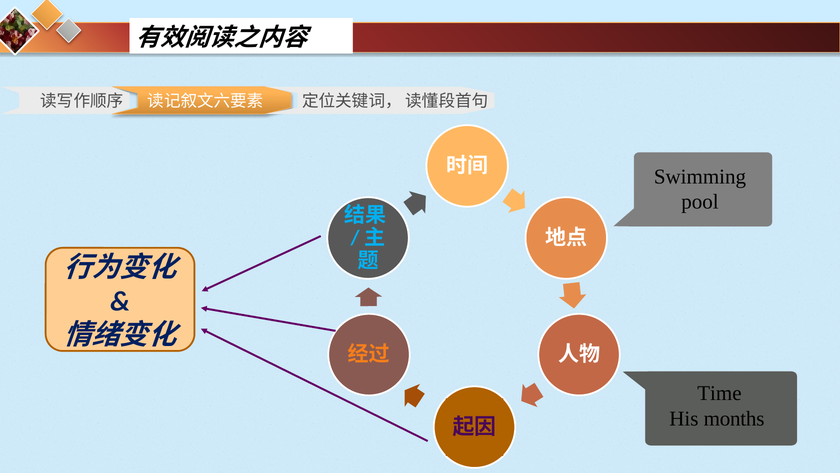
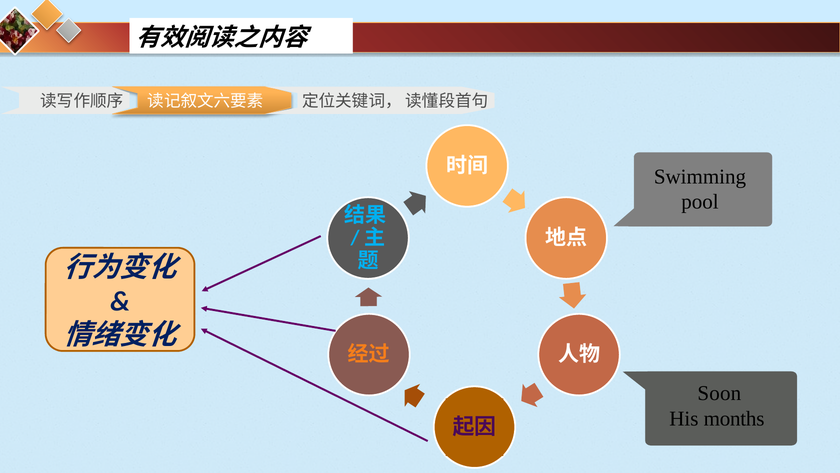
Time: Time -> Soon
